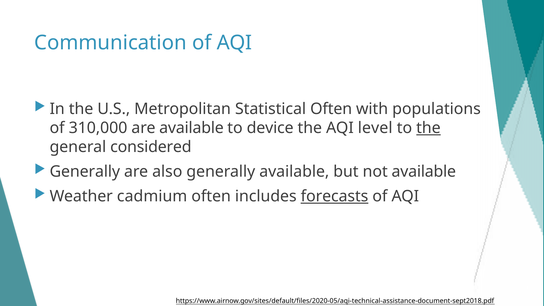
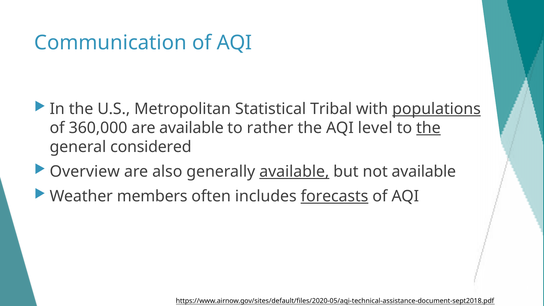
Statistical Often: Often -> Tribal
populations underline: none -> present
310,000: 310,000 -> 360,000
device: device -> rather
Generally at (85, 172): Generally -> Overview
available at (294, 172) underline: none -> present
cadmium: cadmium -> members
